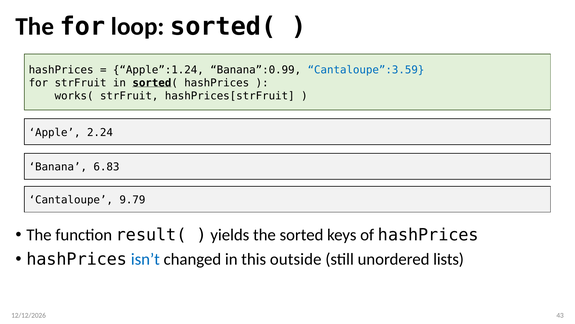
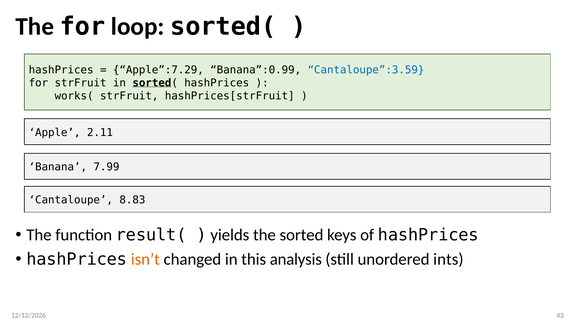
Apple”:1.24: Apple”:1.24 -> Apple”:7.29
2.24: 2.24 -> 2.11
6.83: 6.83 -> 7.99
9.79: 9.79 -> 8.83
isn’t colour: blue -> orange
outside: outside -> analysis
lists: lists -> ints
